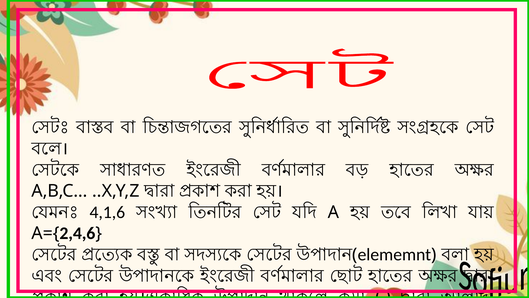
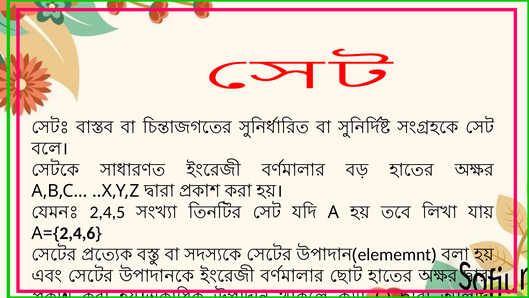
4,1,6: 4,1,6 -> 2,4,5
